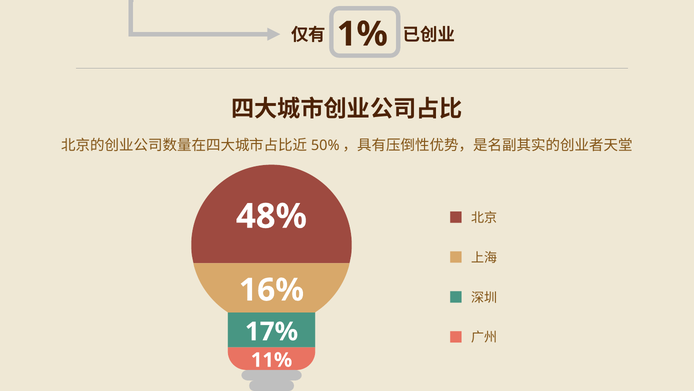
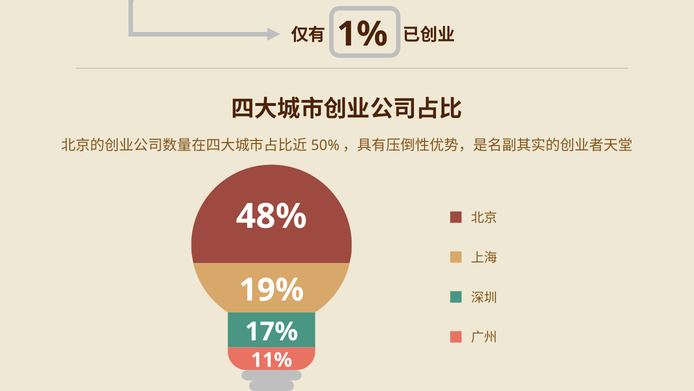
16%: 16% -> 19%
